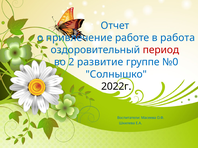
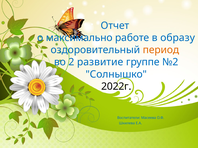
привлечение: привлечение -> максимально
работа: работа -> образу
период colour: red -> orange
№0: №0 -> №2
